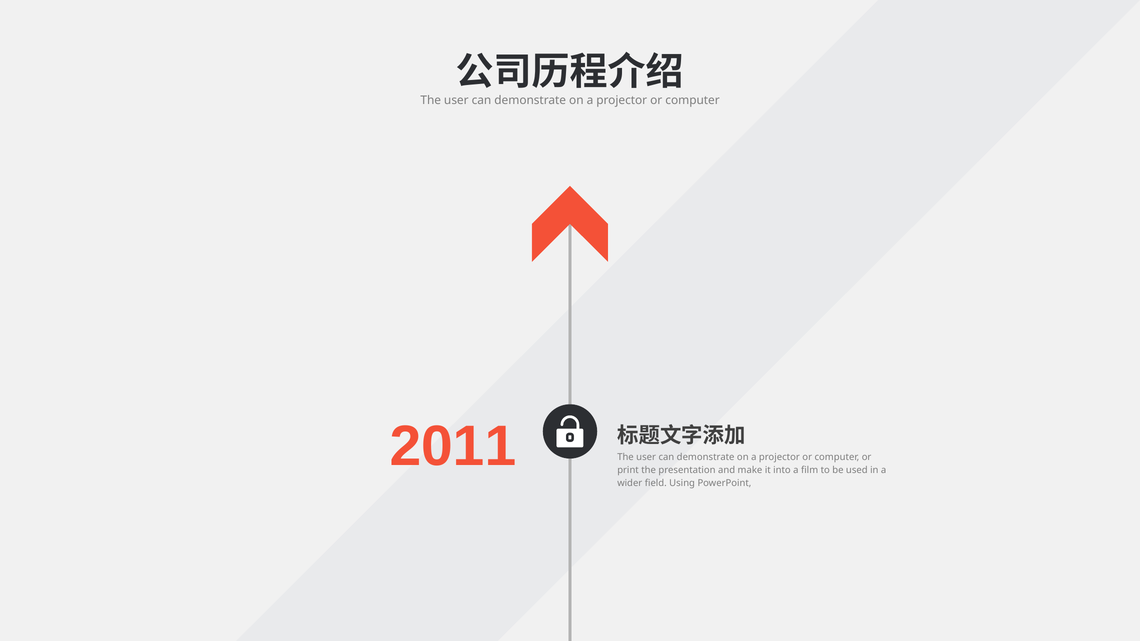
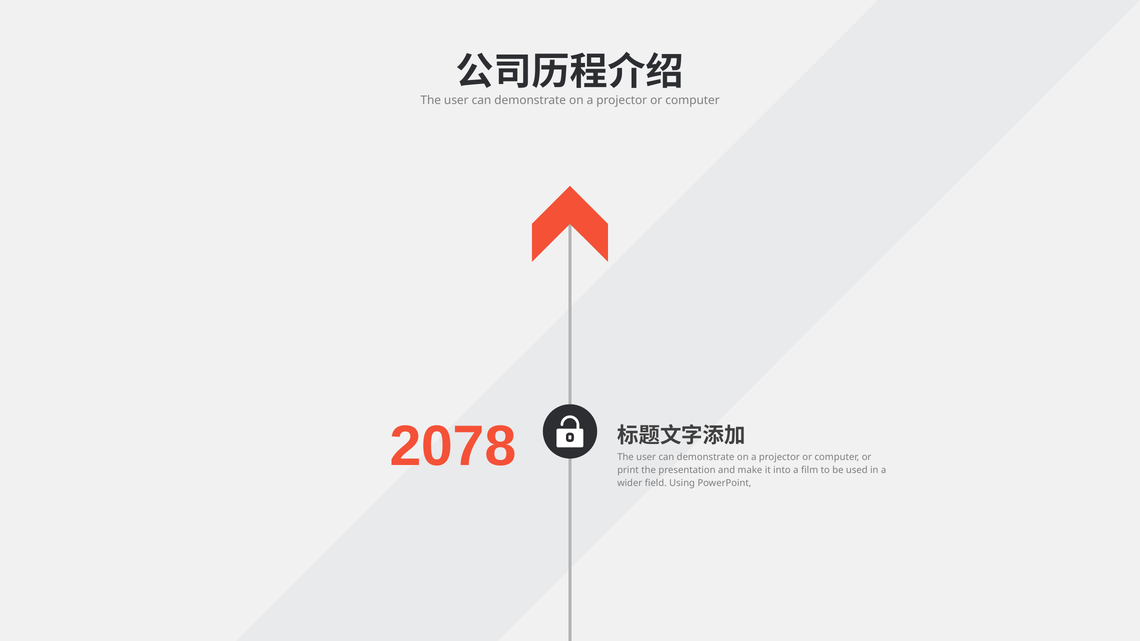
2011: 2011 -> 2078
